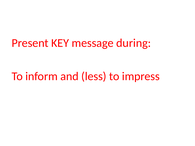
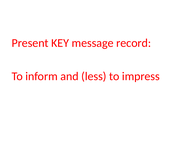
during: during -> record
